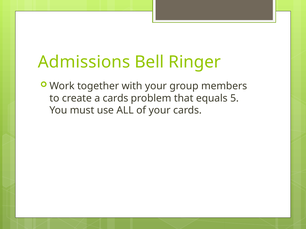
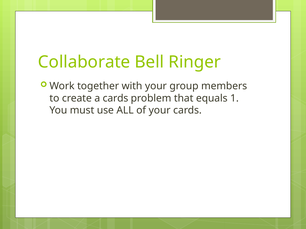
Admissions: Admissions -> Collaborate
5: 5 -> 1
